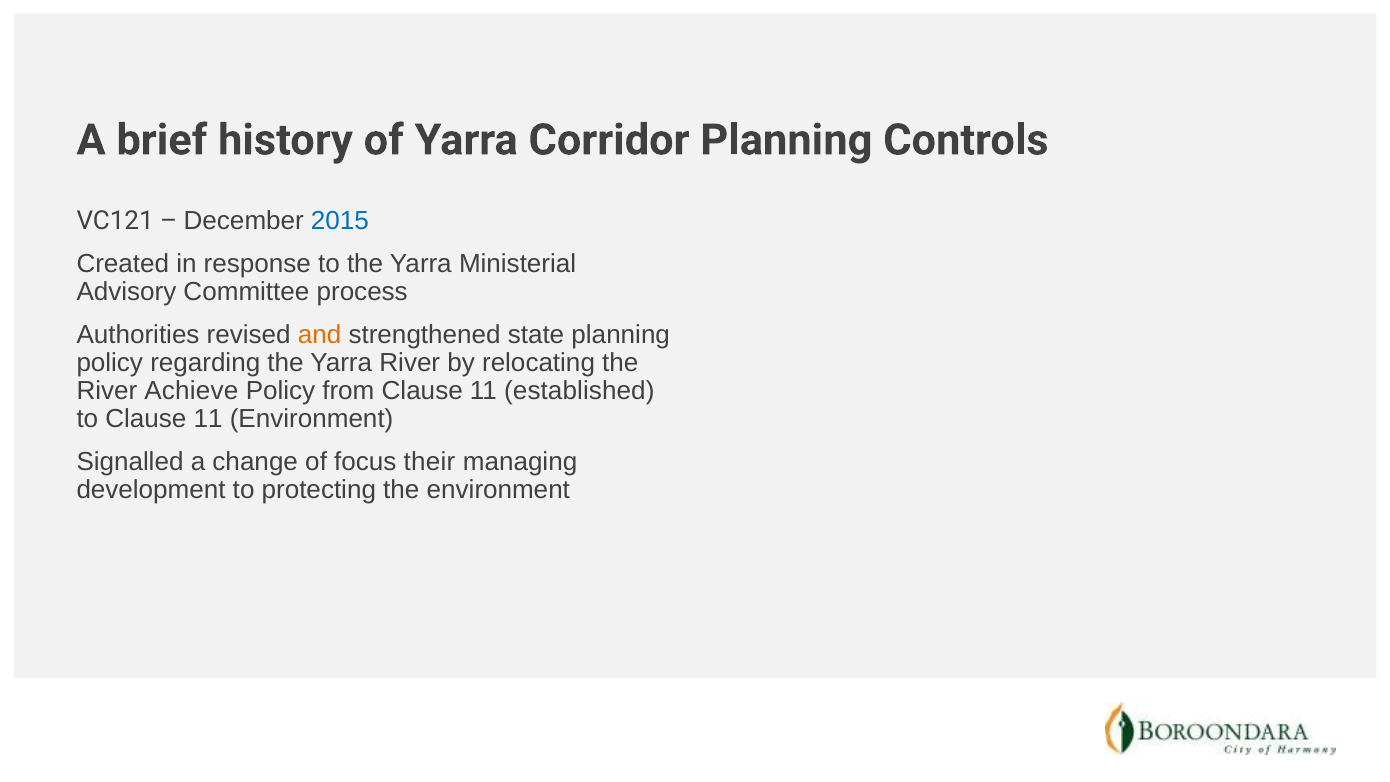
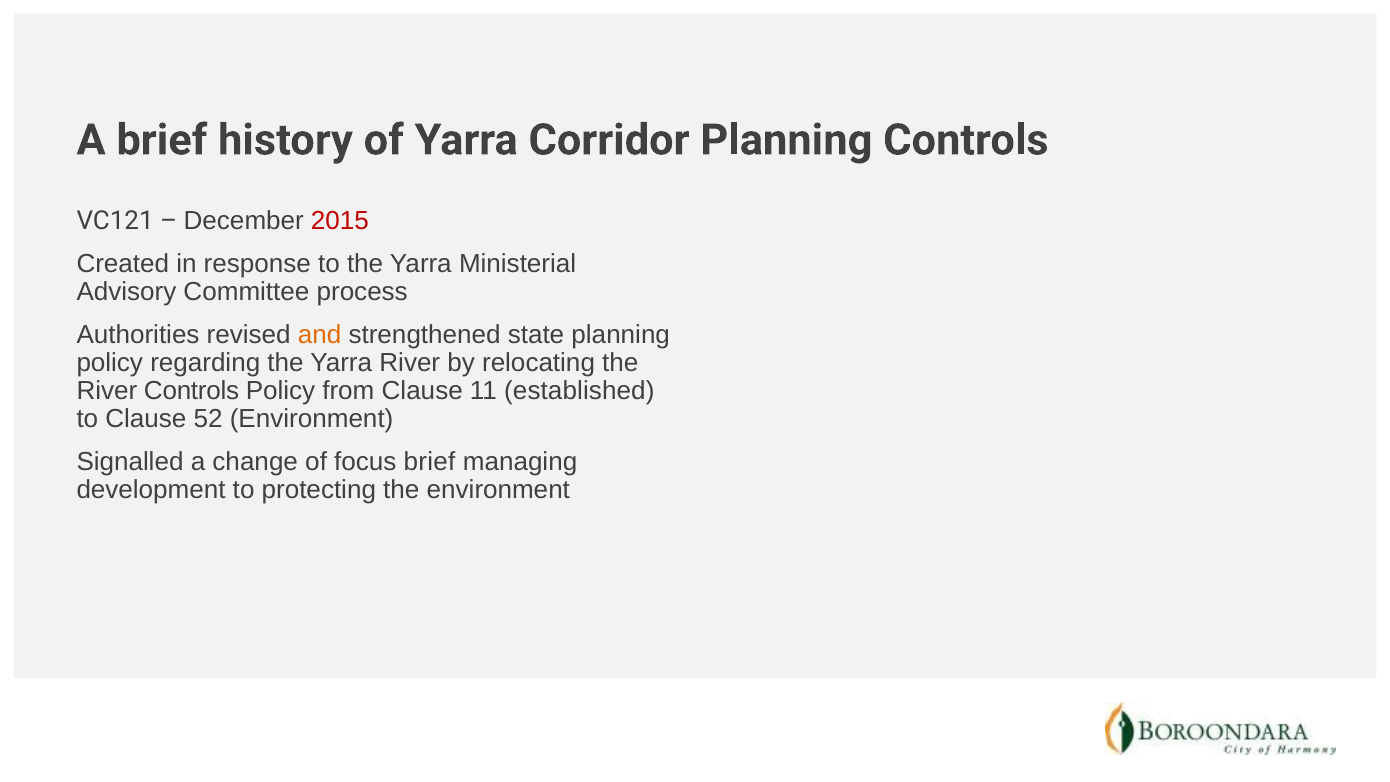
2015 colour: blue -> red
River Achieve: Achieve -> Controls
to Clause 11: 11 -> 52
focus their: their -> brief
